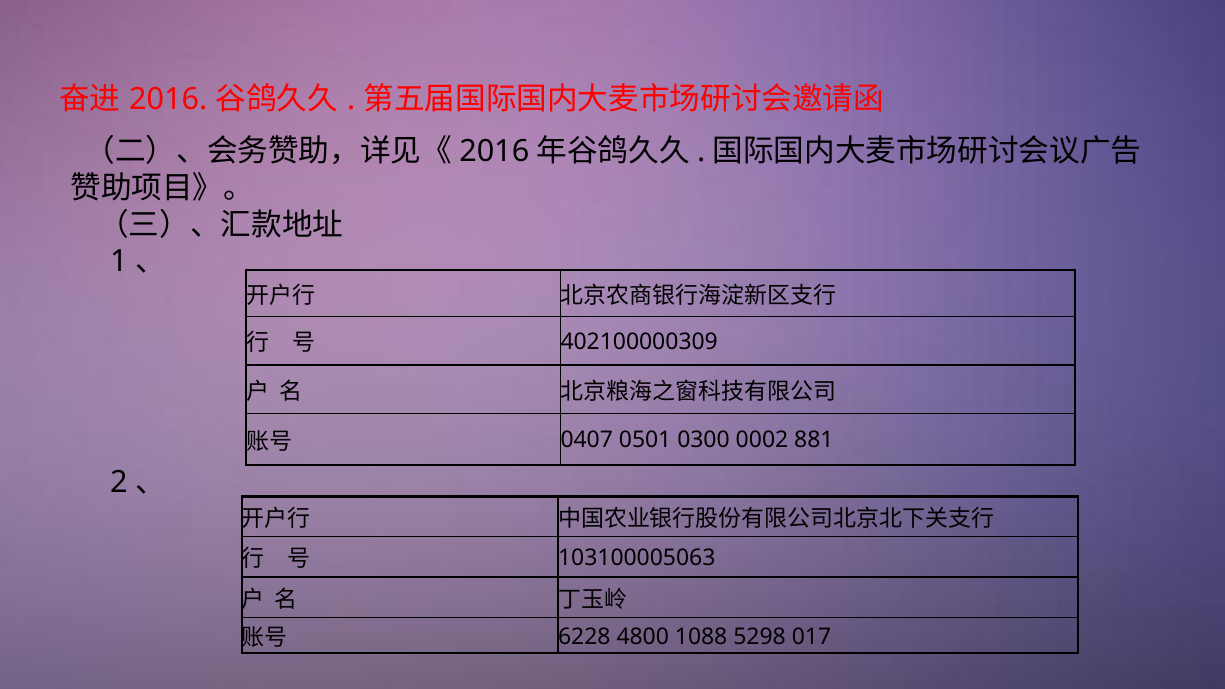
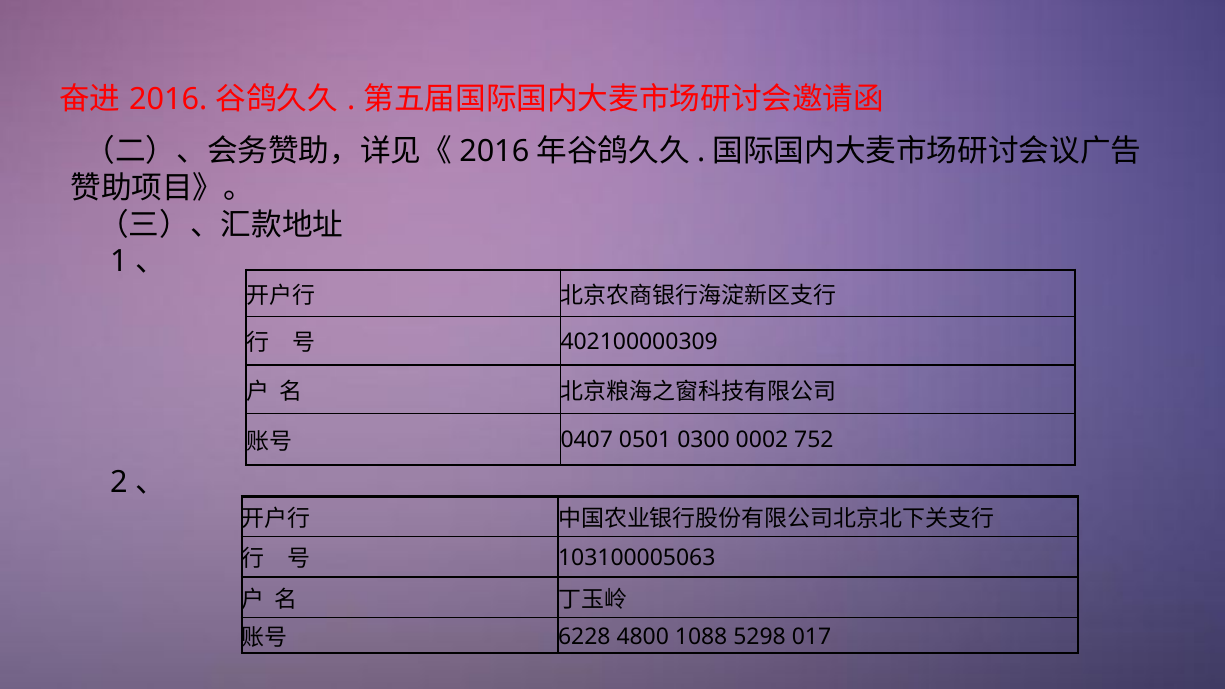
881: 881 -> 752
